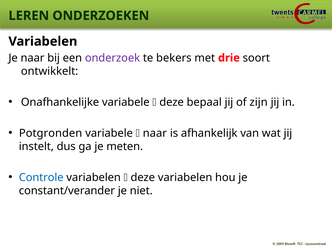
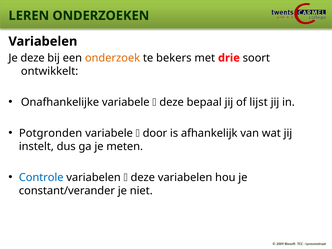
Je naar: naar -> deze
onderzoek colour: purple -> orange
zijn: zijn -> lijst
naar at (155, 133): naar -> door
